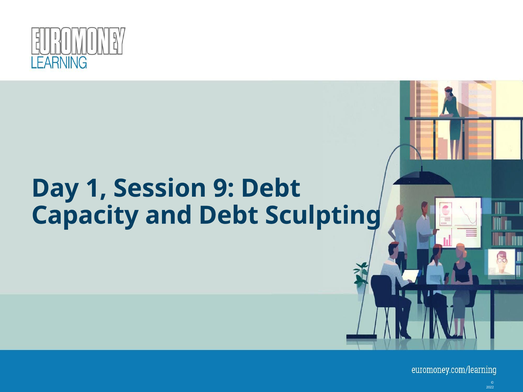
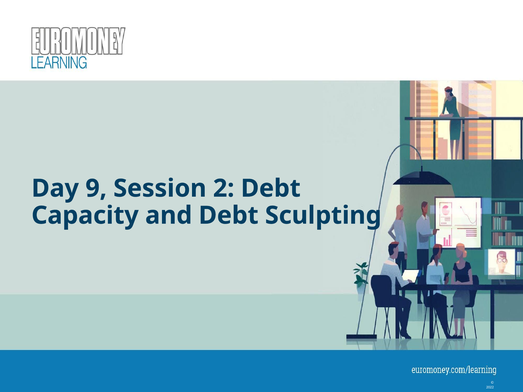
1: 1 -> 9
9: 9 -> 2
